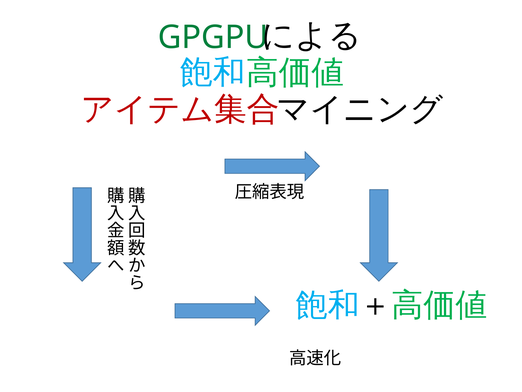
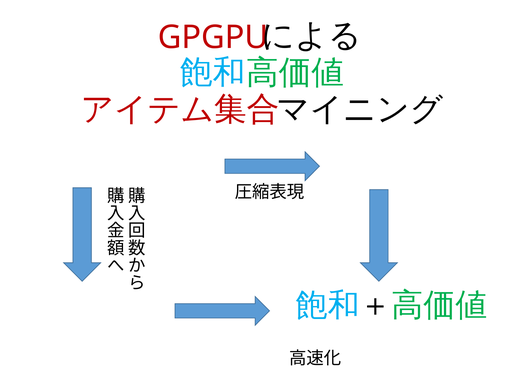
GPGPU colour: green -> red
